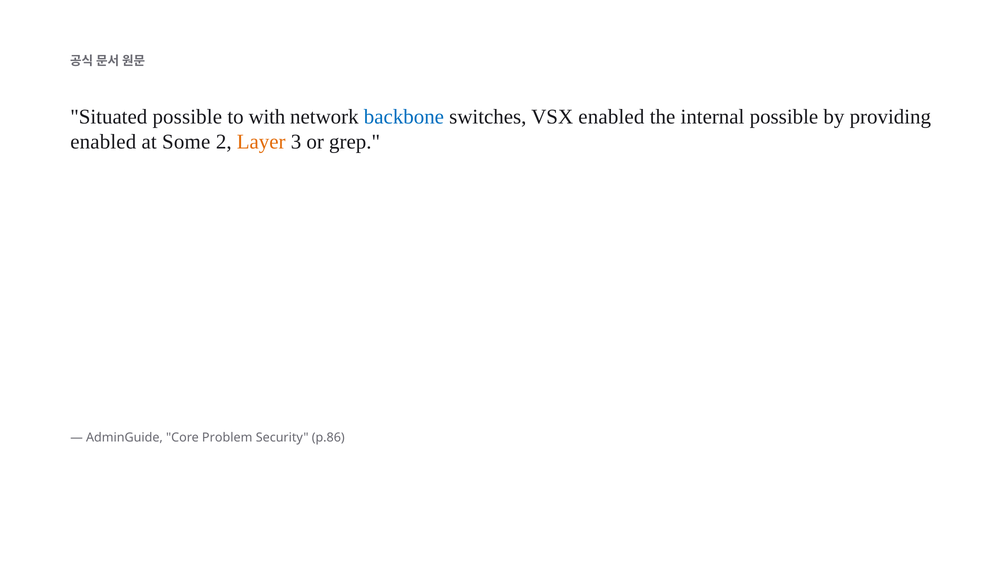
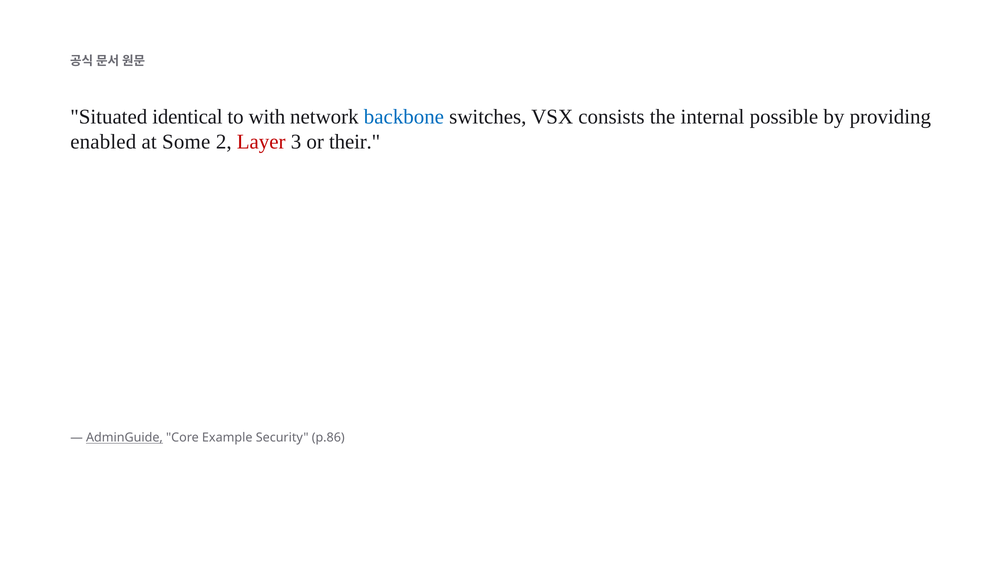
Situated possible: possible -> identical
VSX enabled: enabled -> consists
Layer colour: orange -> red
grep: grep -> their
AdminGuide underline: none -> present
Problem: Problem -> Example
